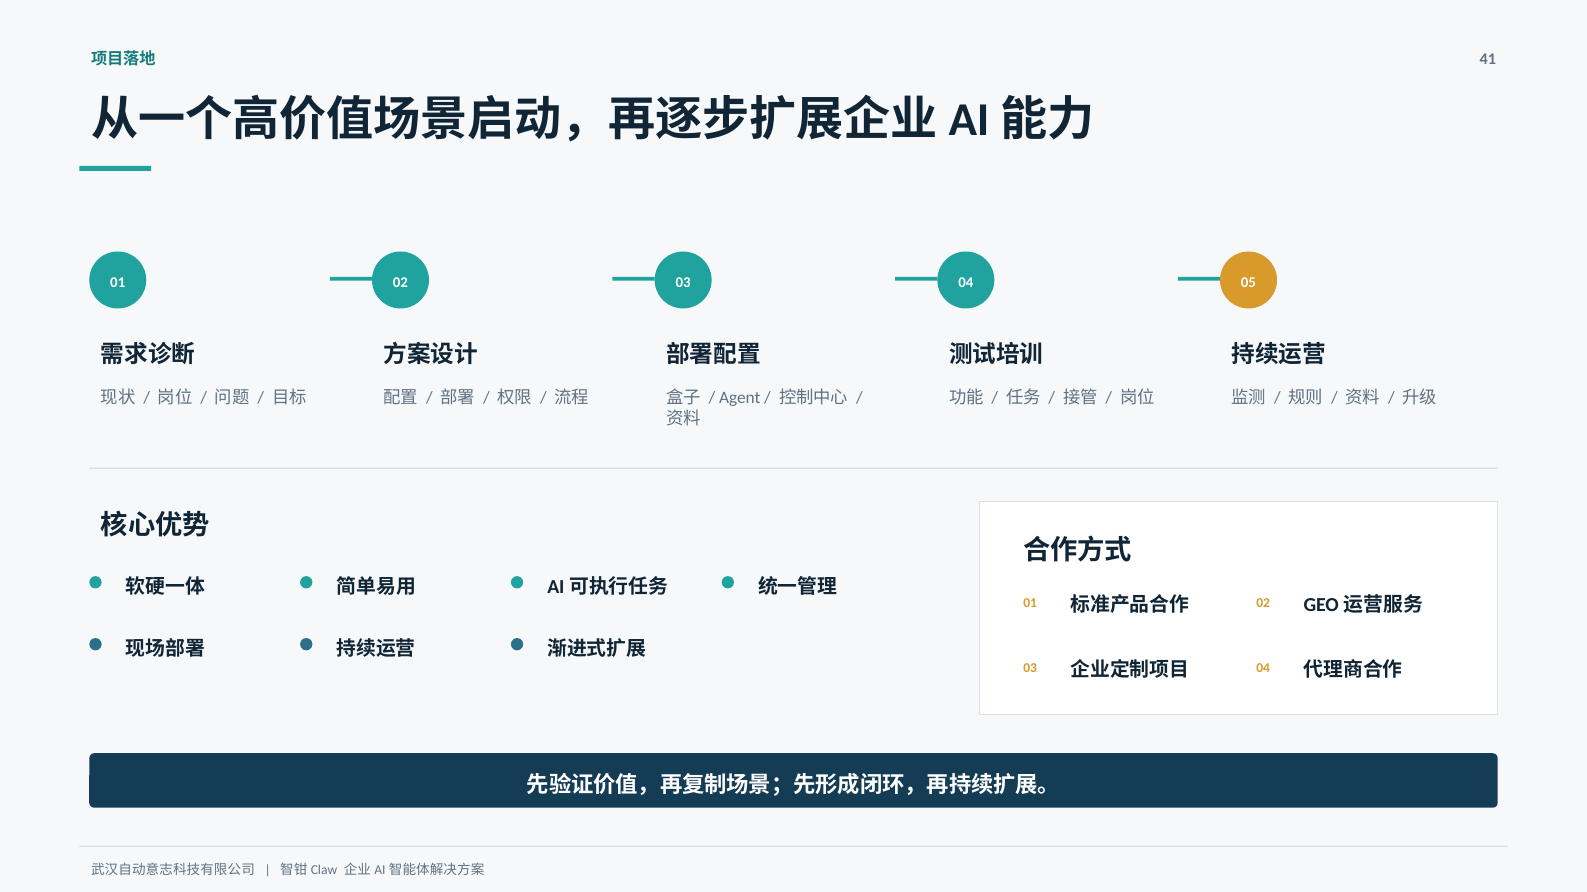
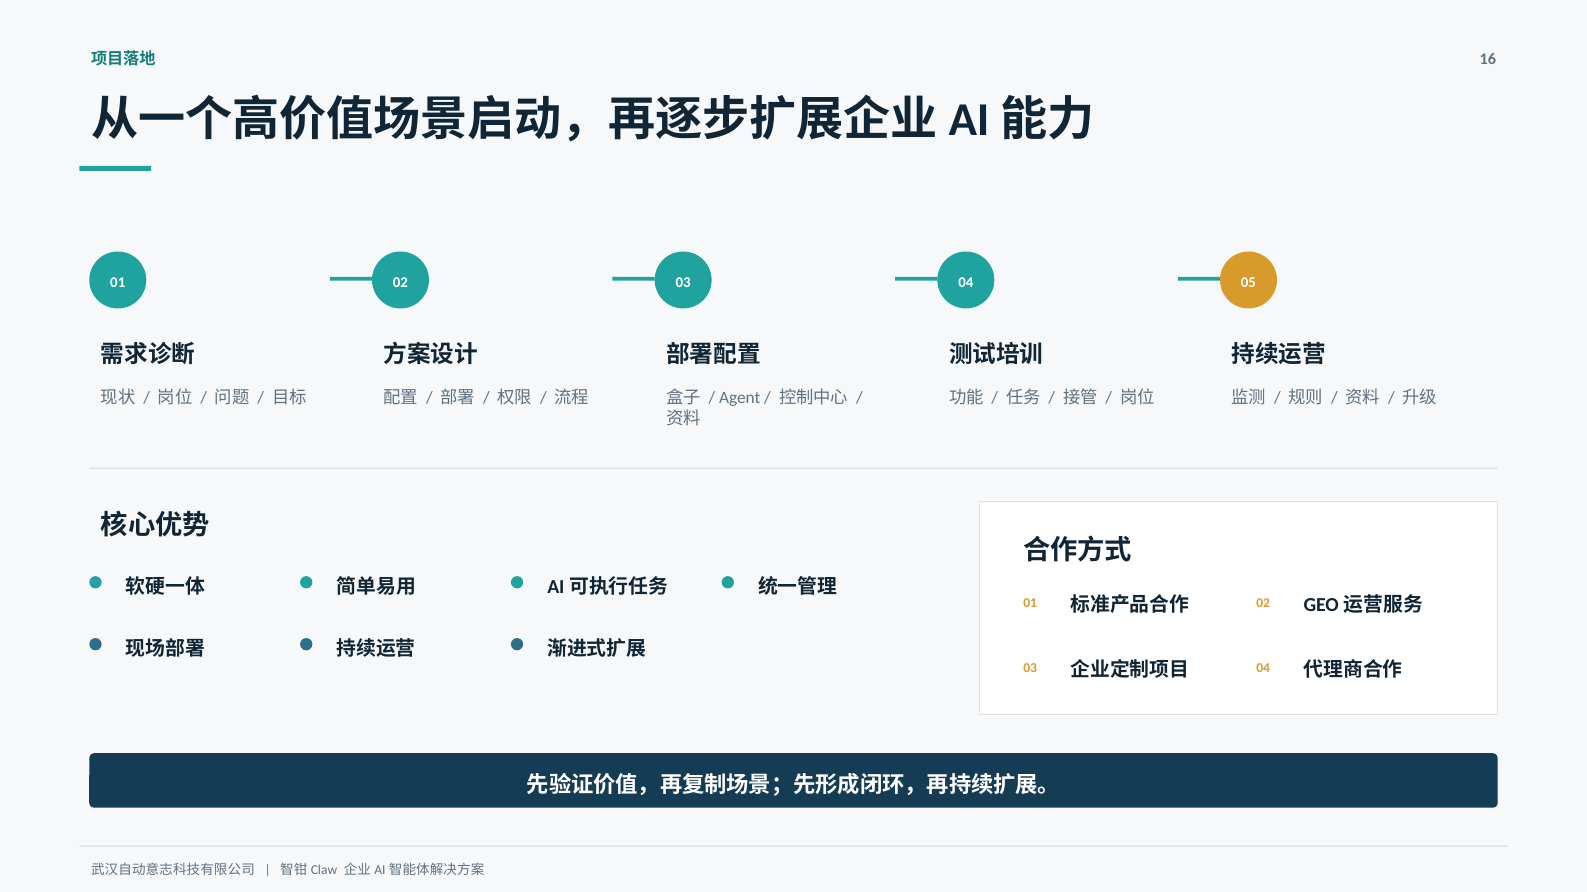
41: 41 -> 16
